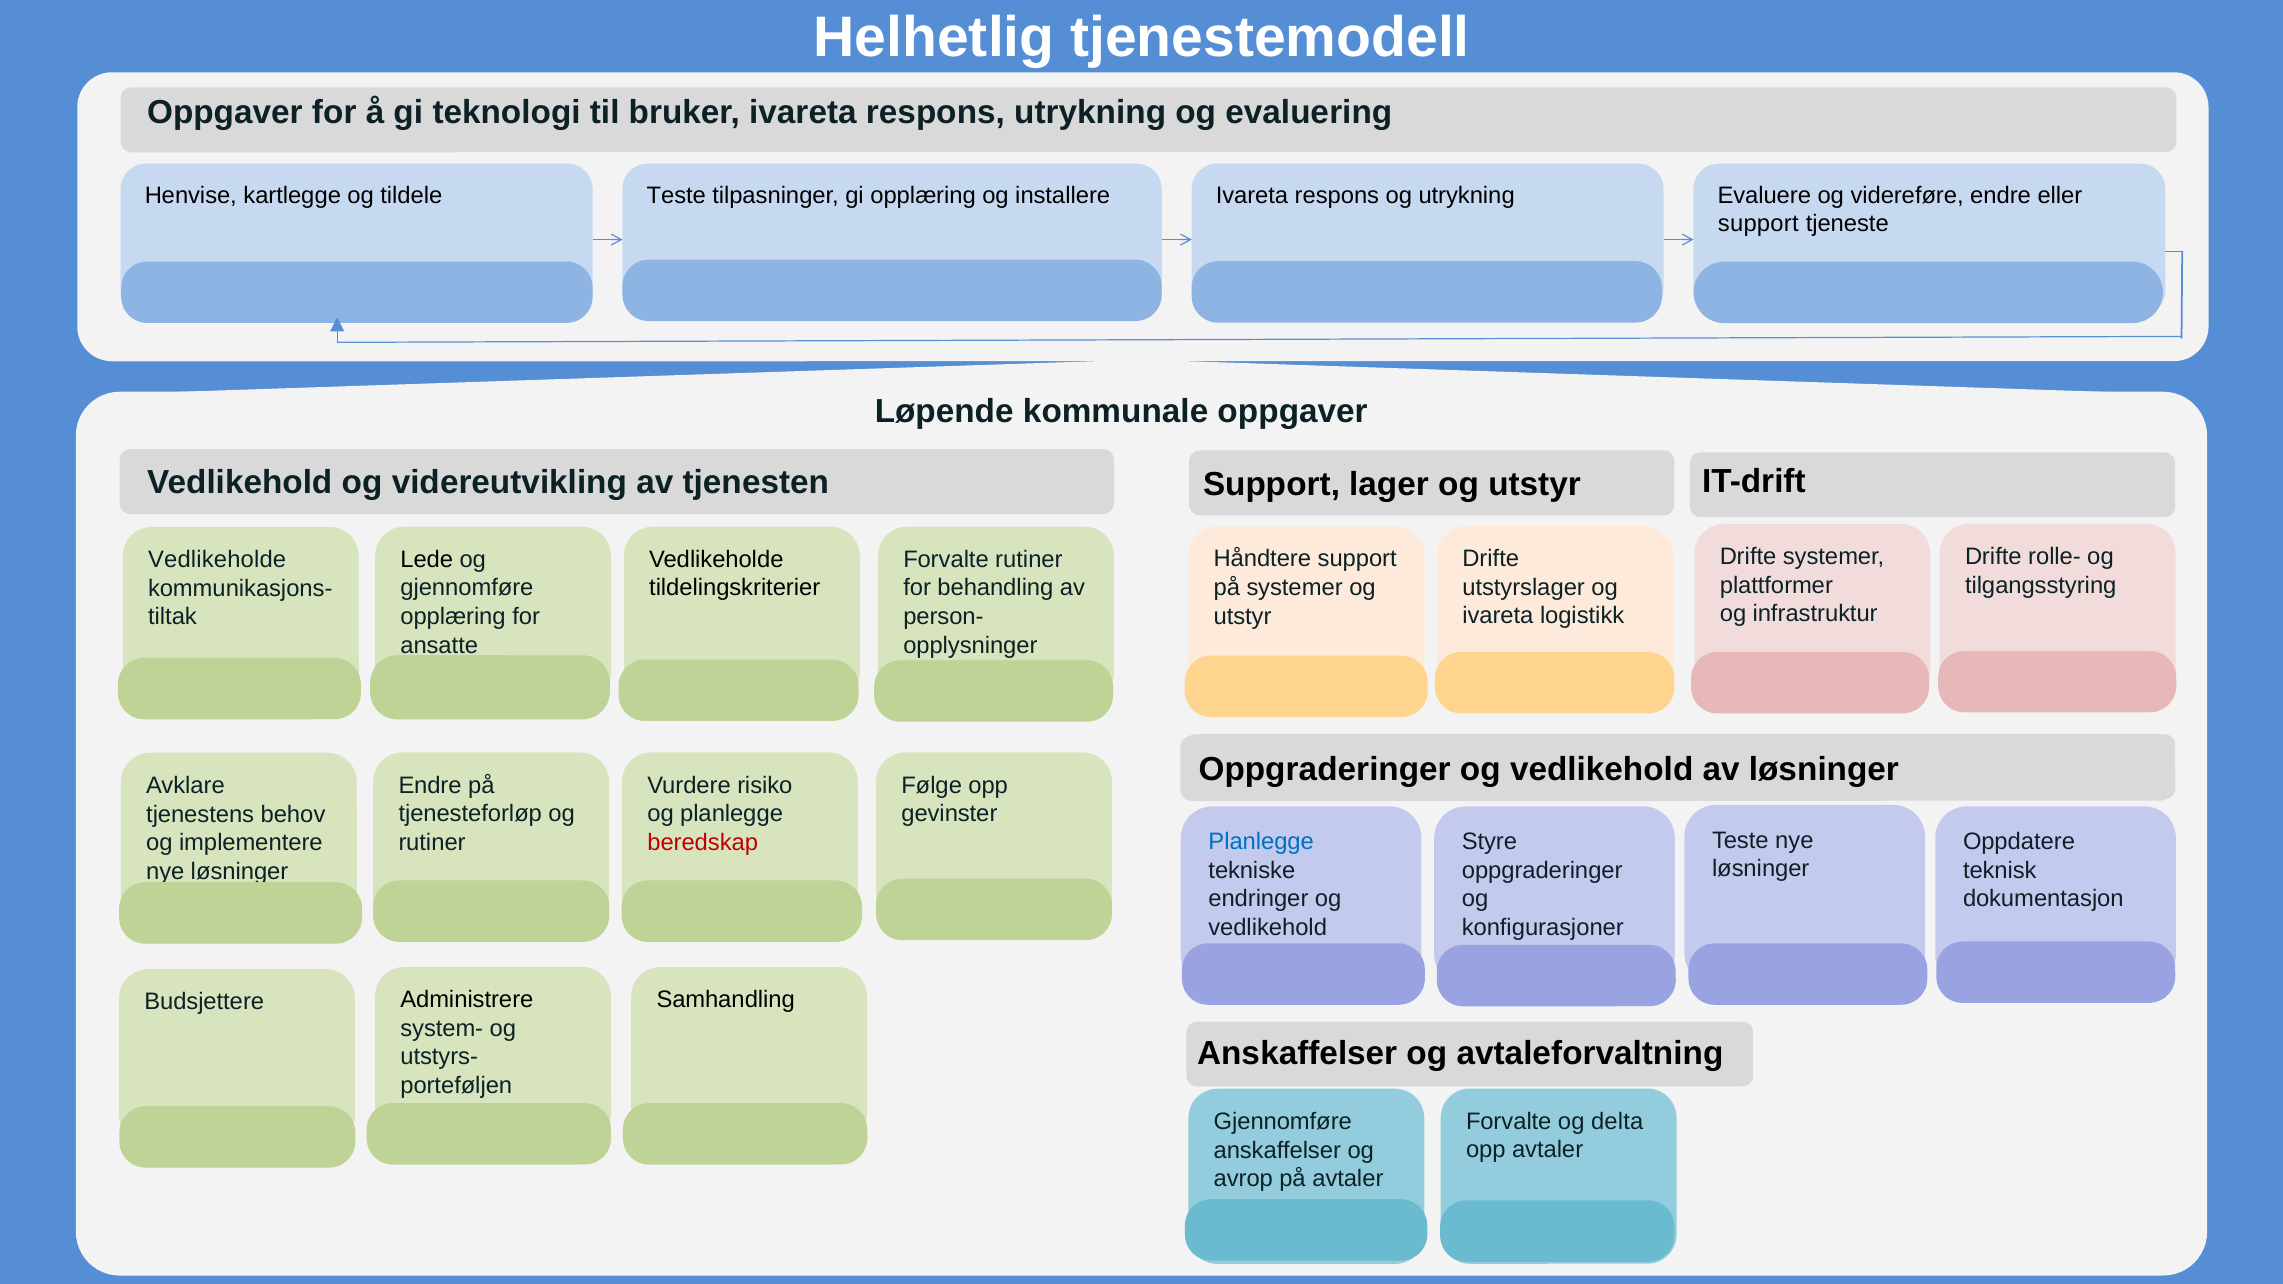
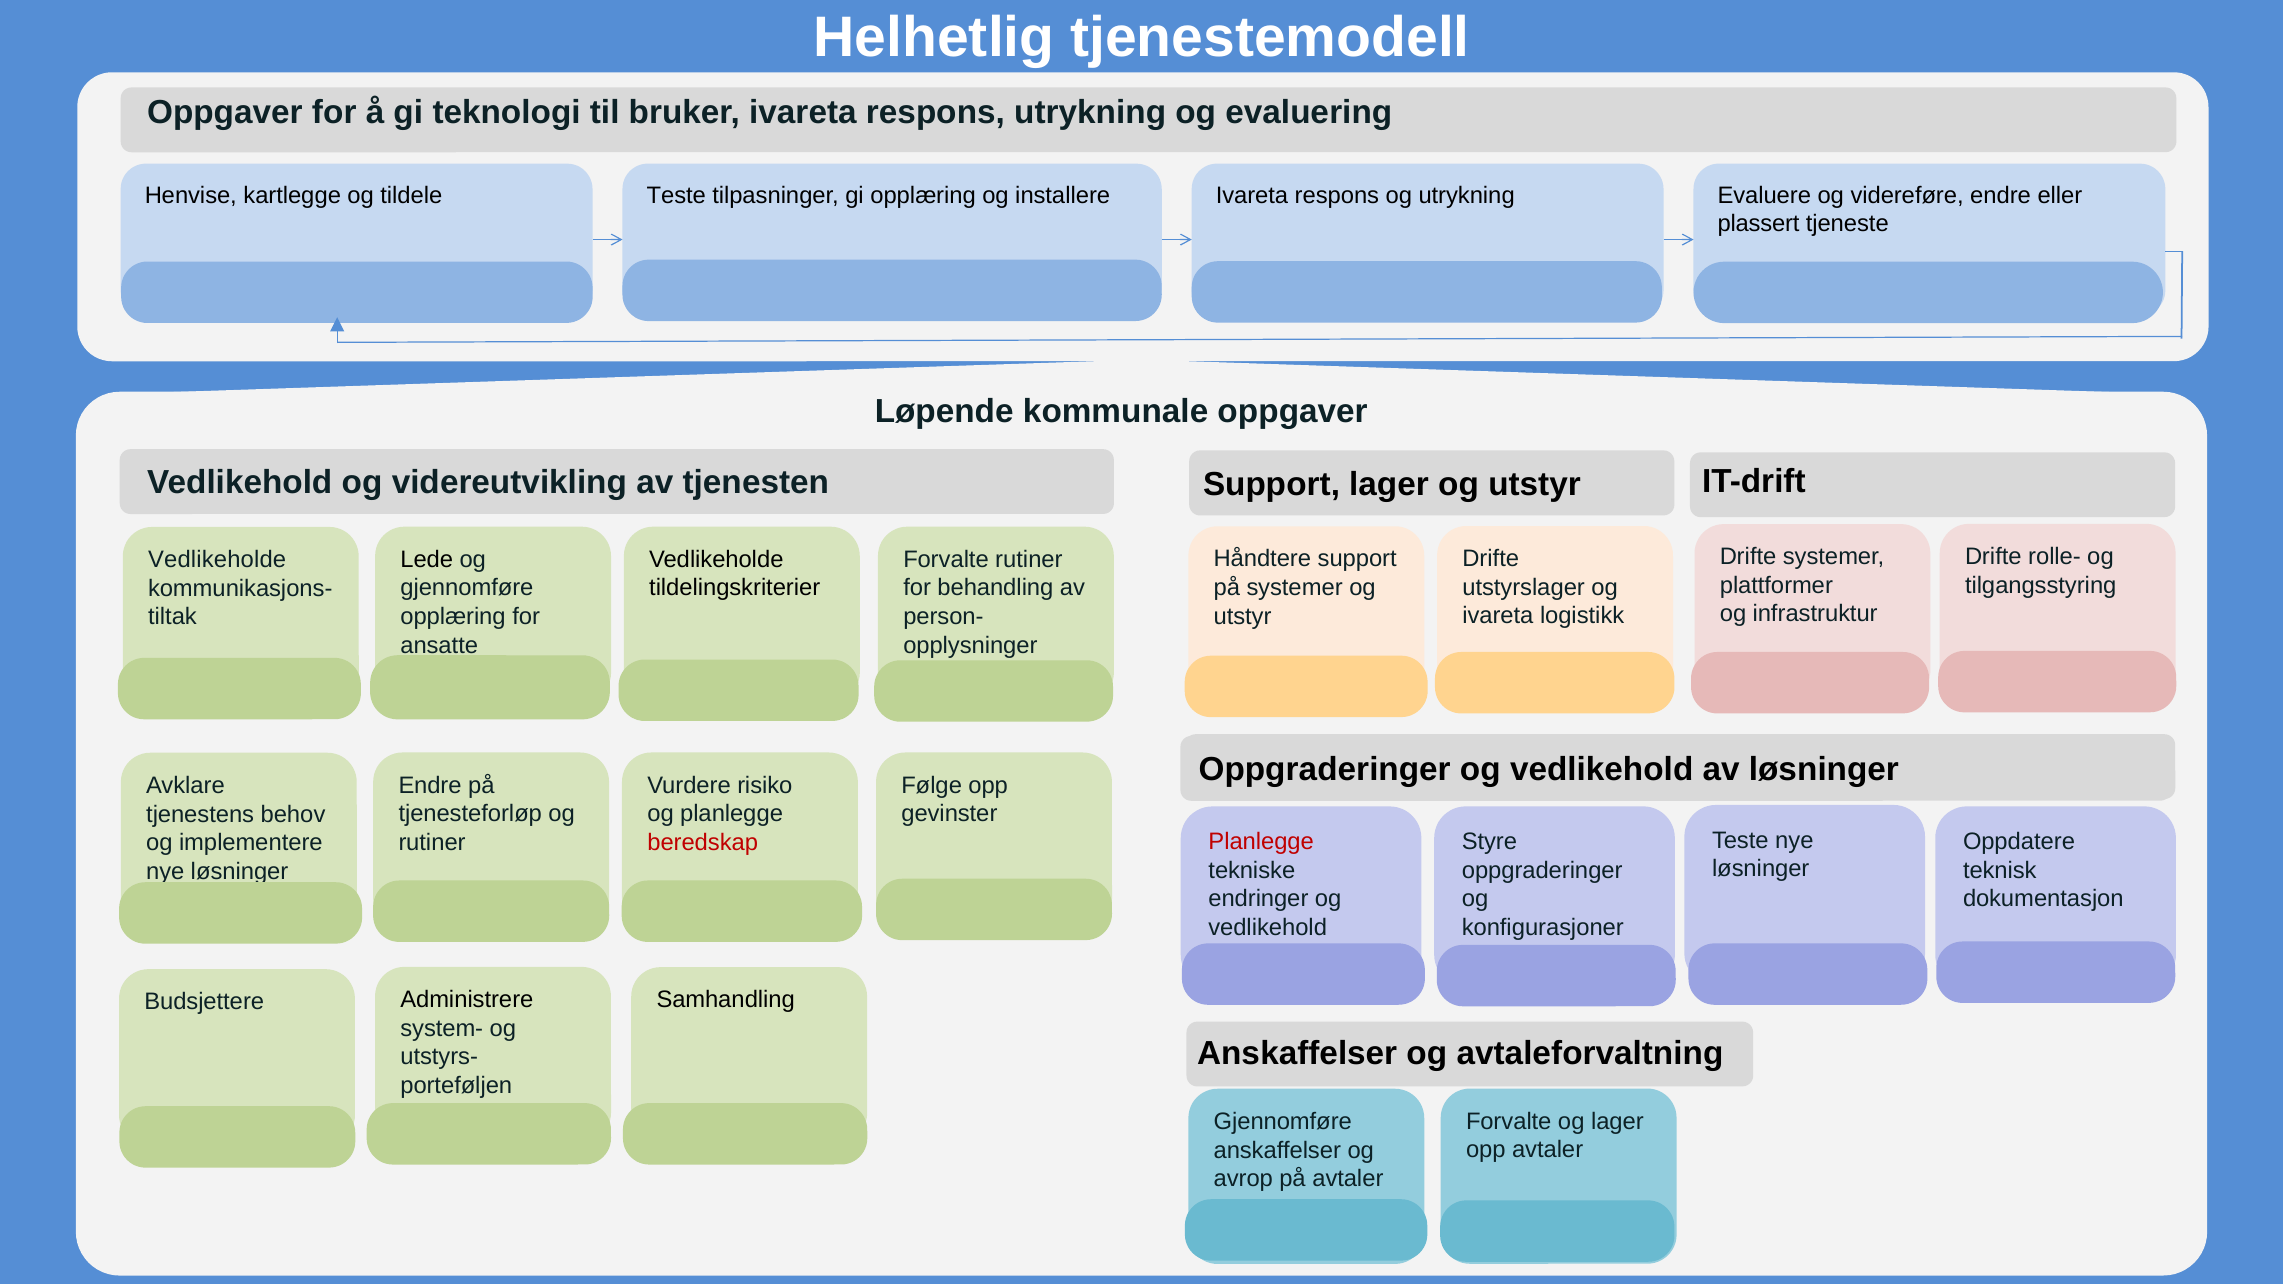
support at (1758, 224): support -> plassert
Planlegge at (1261, 842) colour: blue -> red
og delta: delta -> lager
